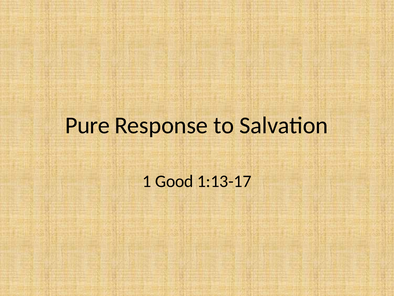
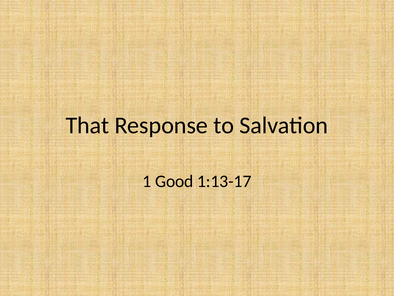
Pure: Pure -> That
